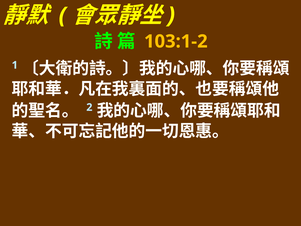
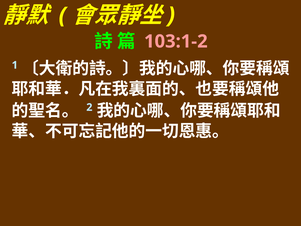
103:1-2 colour: yellow -> pink
